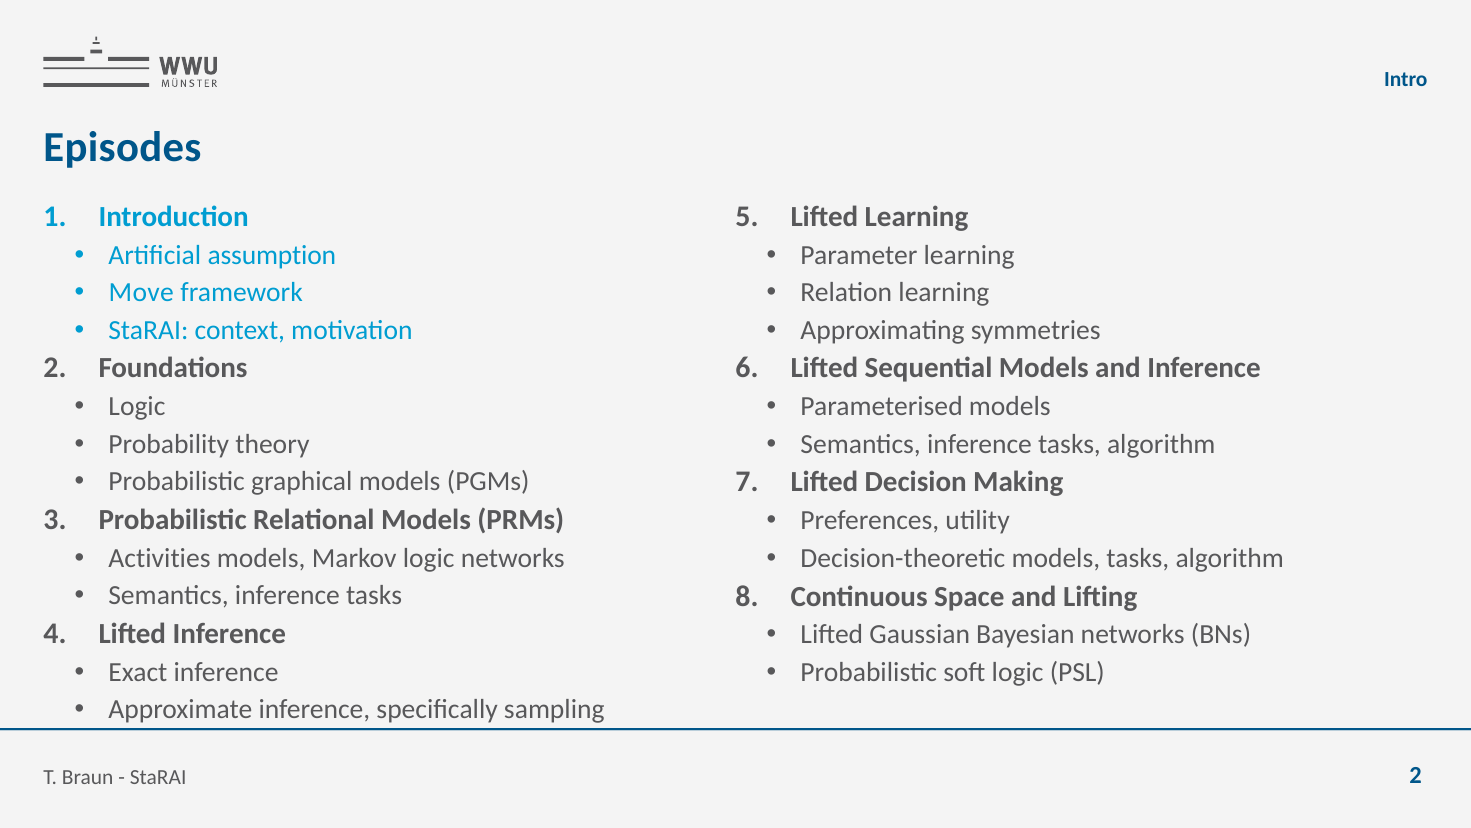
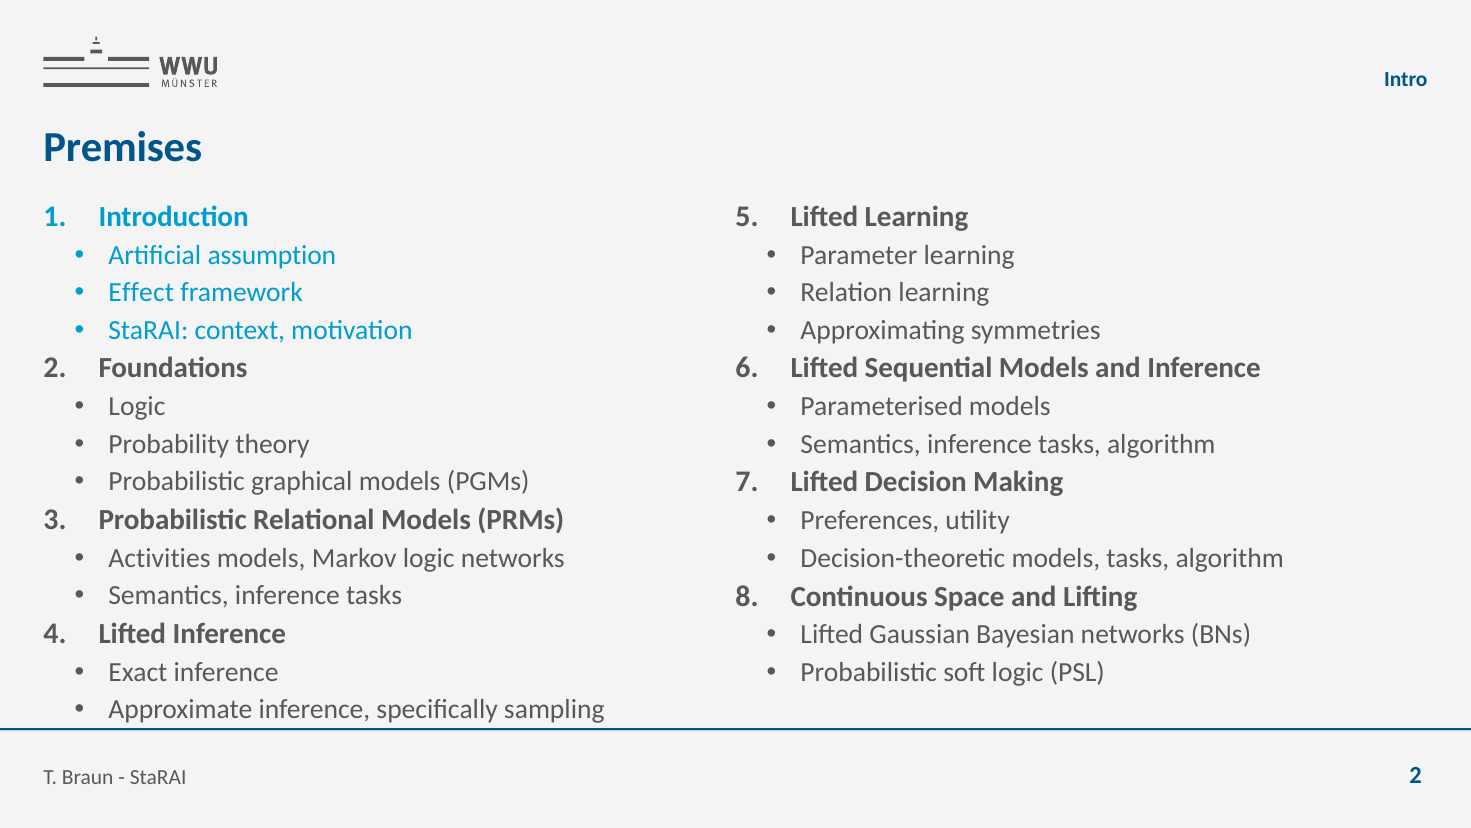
Episodes: Episodes -> Premises
Move: Move -> Effect
